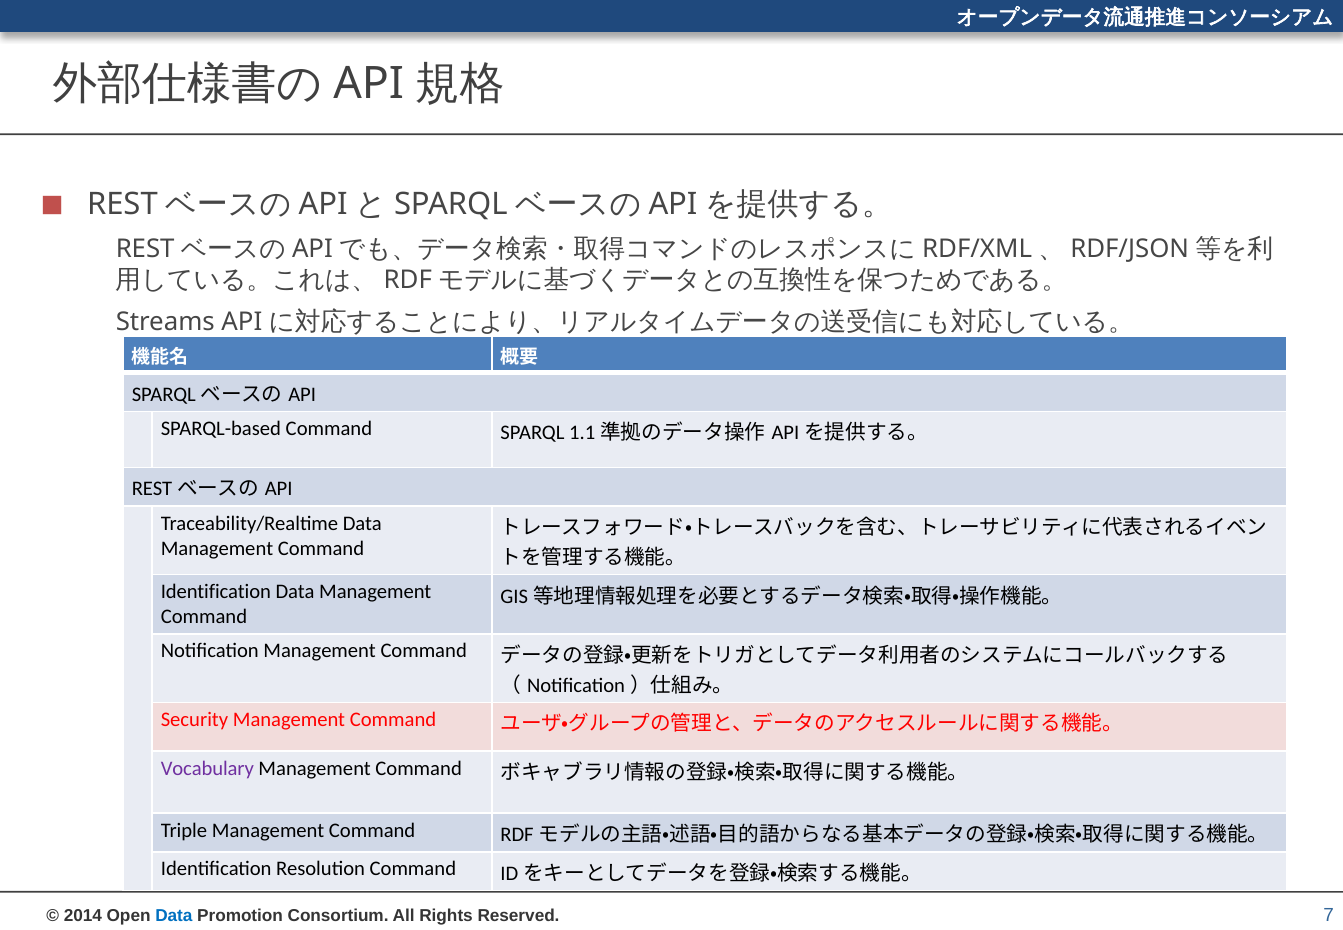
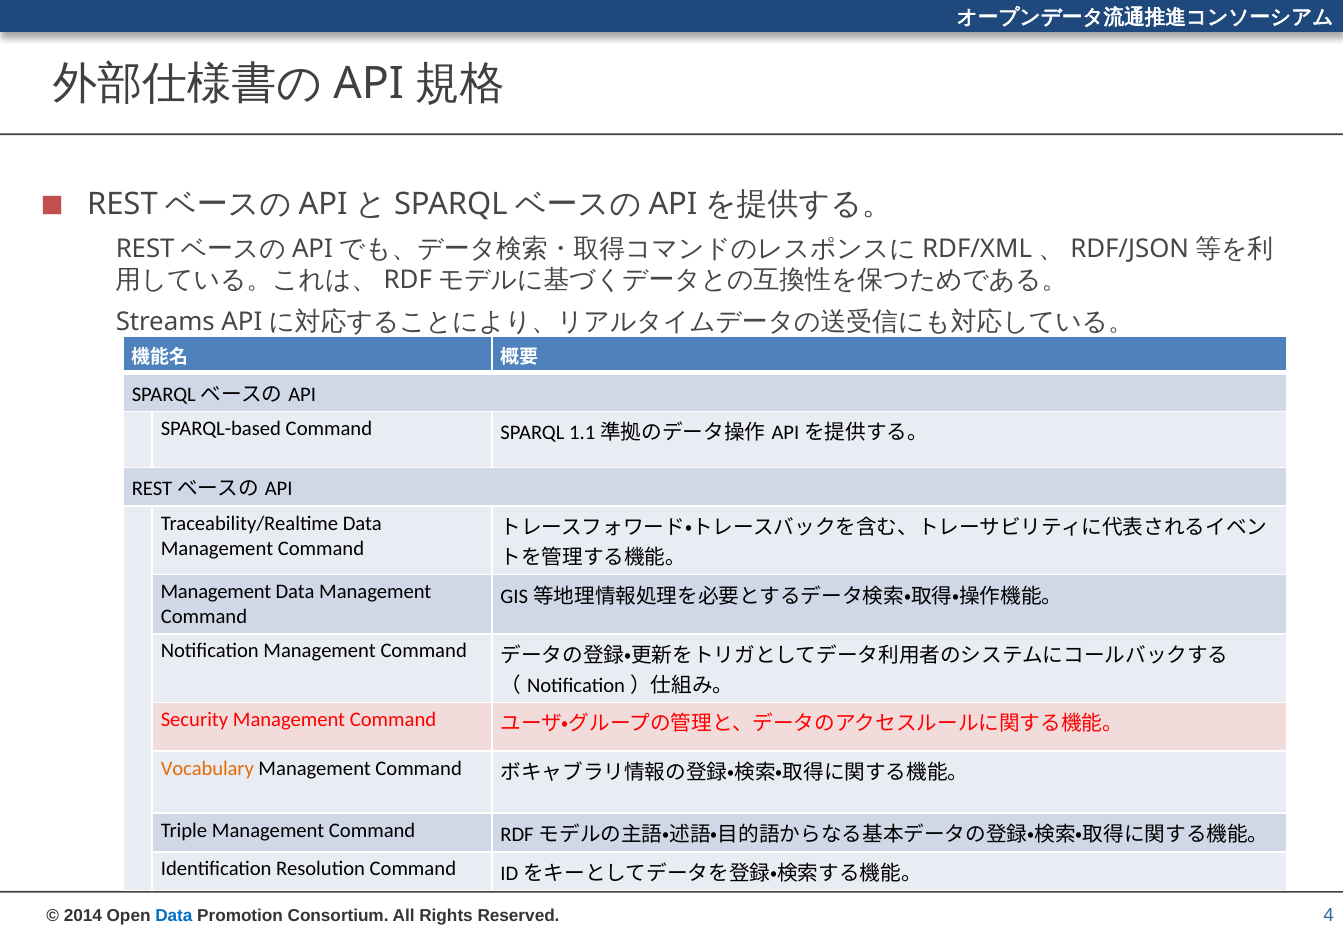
Identification at (216, 592): Identification -> Management
Vocabulary colour: purple -> orange
7: 7 -> 4
